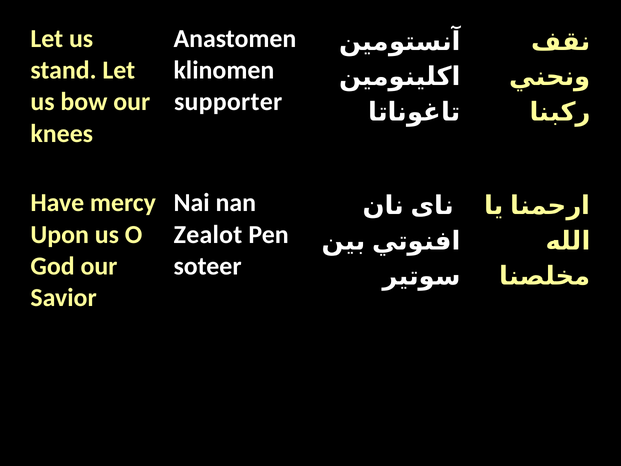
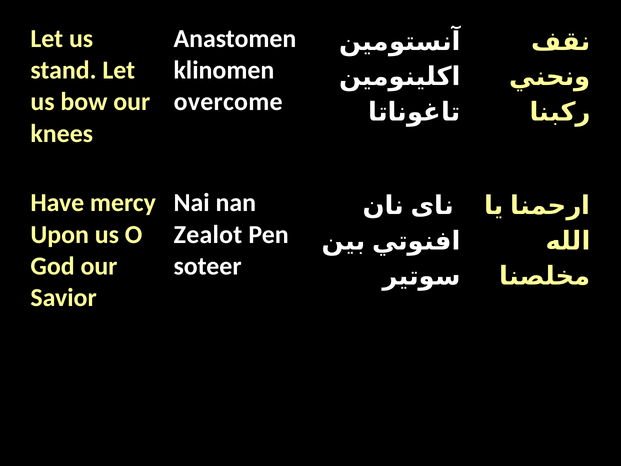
supporter: supporter -> overcome
